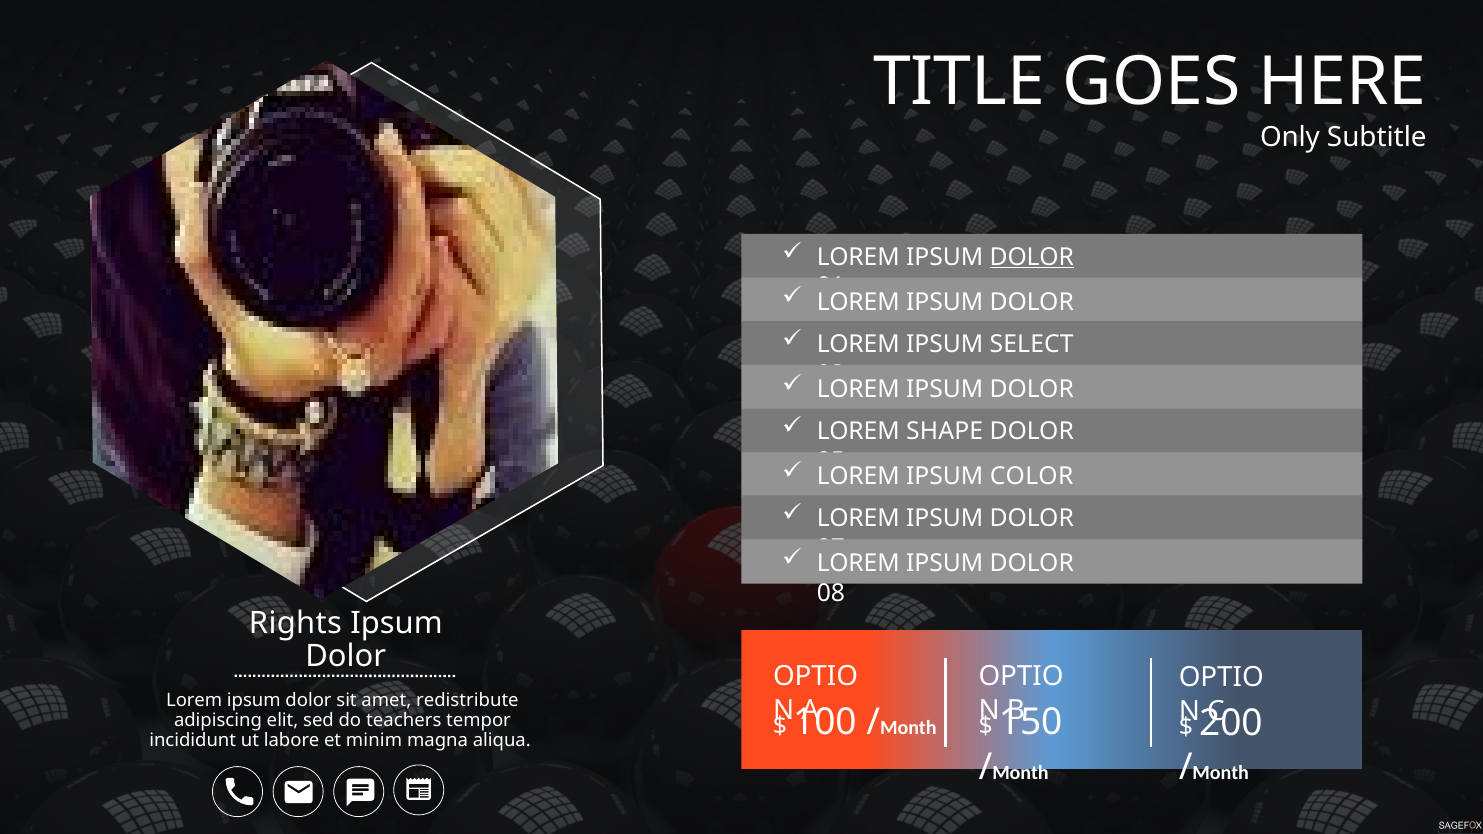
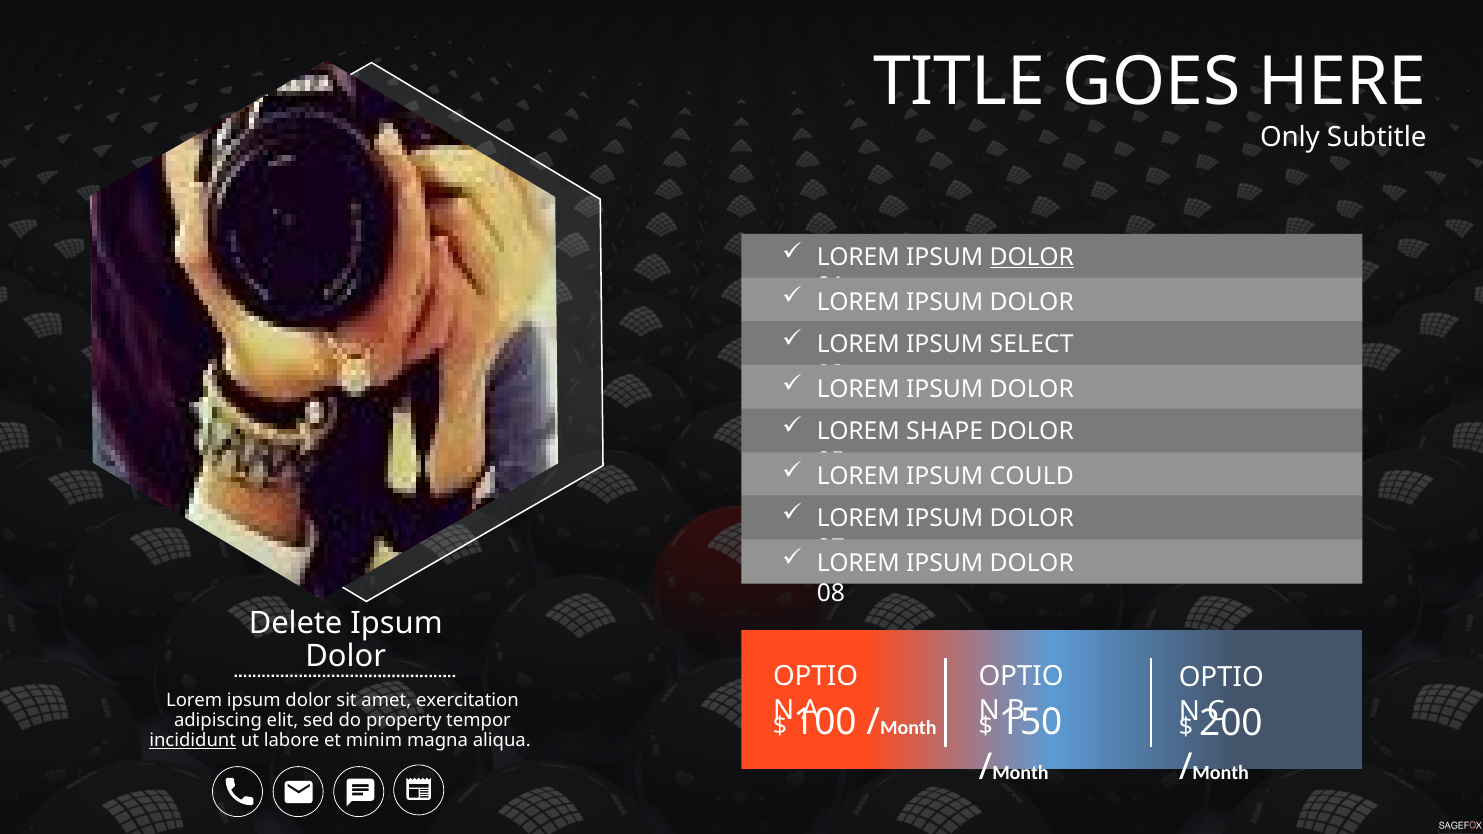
COLOR: COLOR -> COULD
Rights: Rights -> Delete
redistribute: redistribute -> exercitation
teachers: teachers -> property
incididunt underline: none -> present
